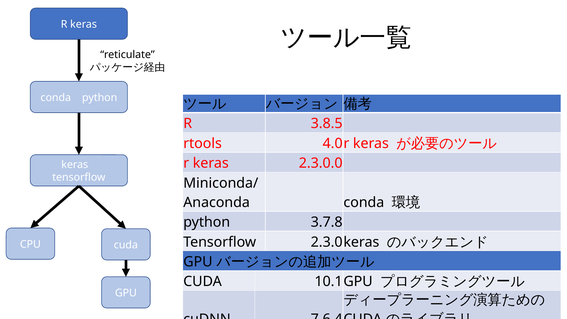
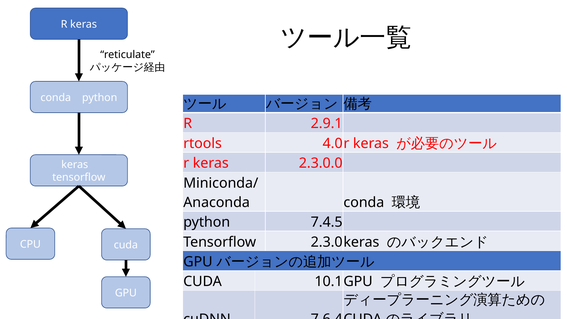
3.8.5: 3.8.5 -> 2.9.1
3.7.8: 3.7.8 -> 7.4.5
